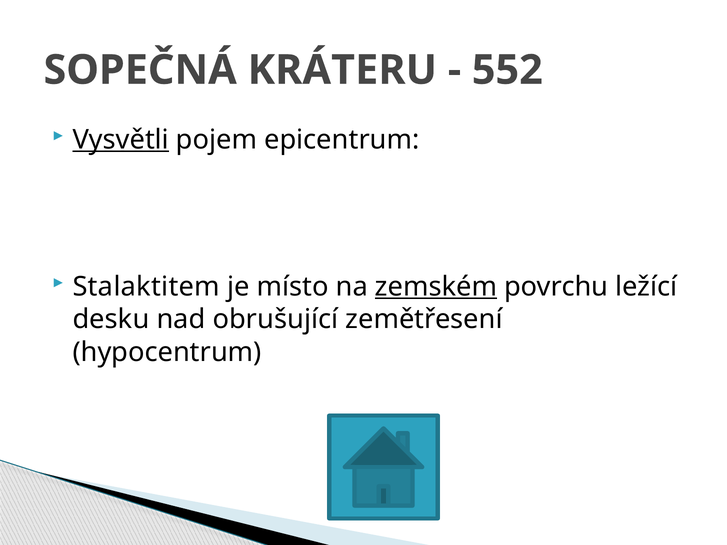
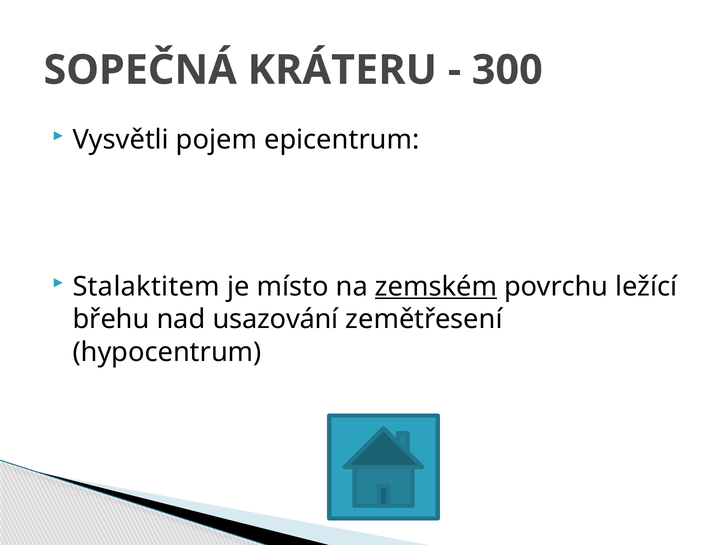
552: 552 -> 300
Vysvětli underline: present -> none
desku: desku -> břehu
obrušující: obrušující -> usazování
